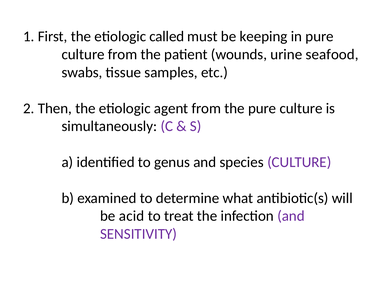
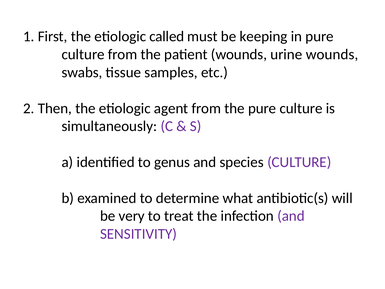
urine seafood: seafood -> wounds
acid: acid -> very
